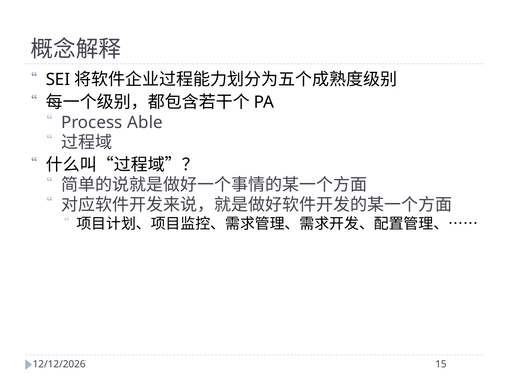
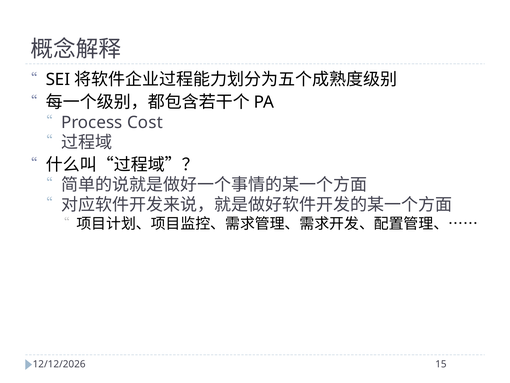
Able: Able -> Cost
